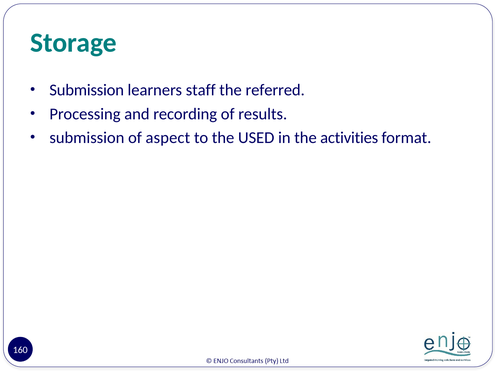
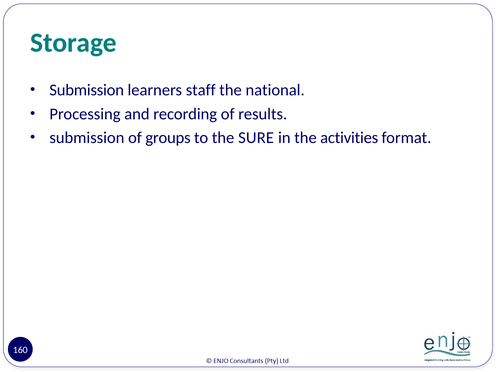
referred: referred -> national
aspect: aspect -> groups
USED: USED -> SURE
